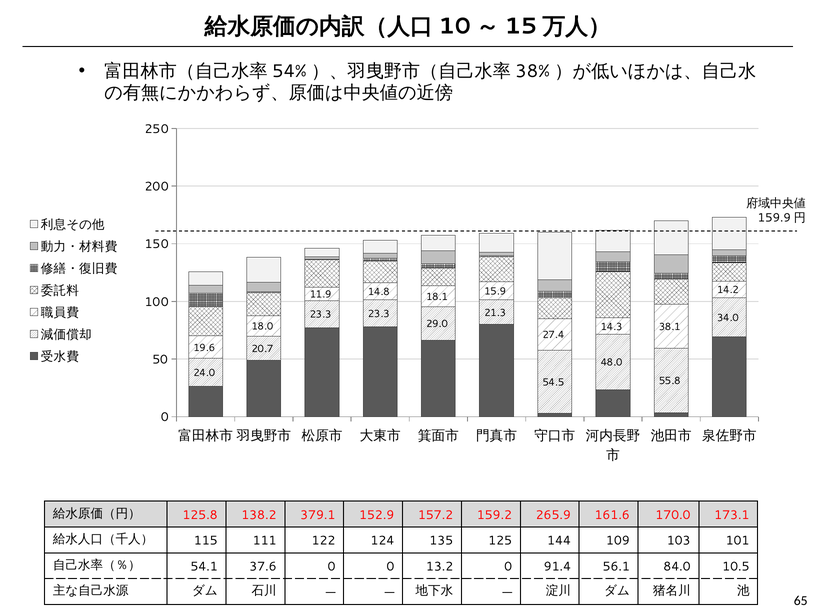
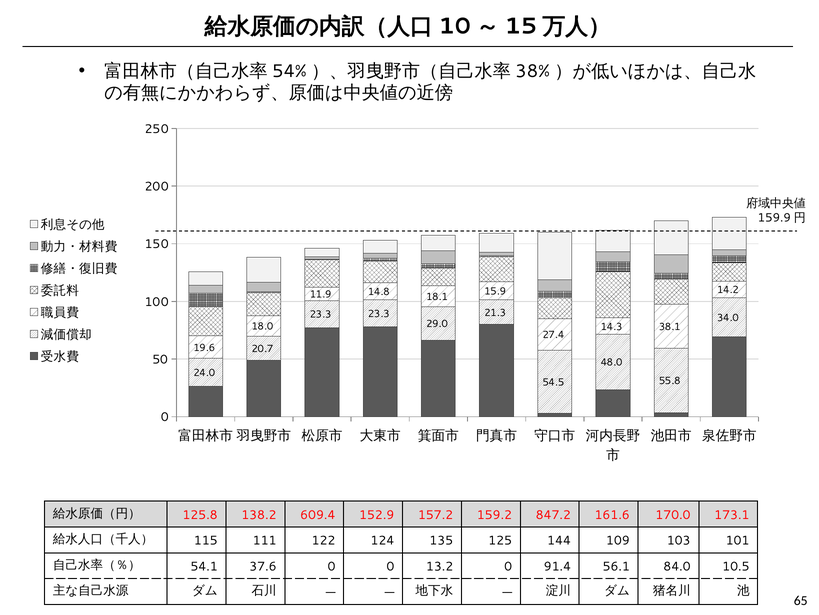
379.1: 379.1 -> 609.4
265.9: 265.9 -> 847.2
